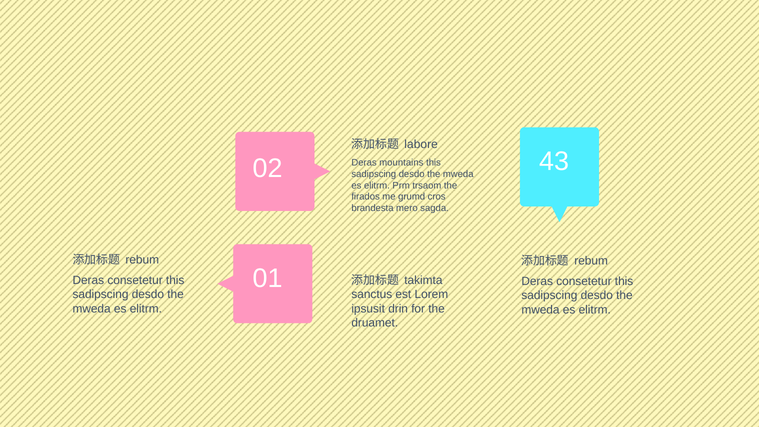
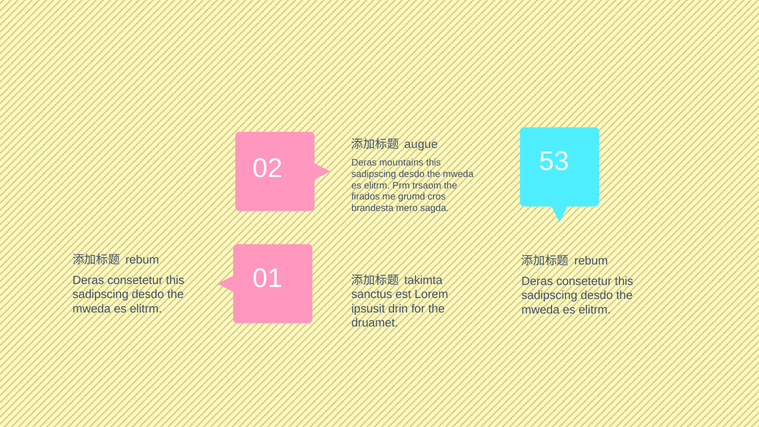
labore: labore -> augue
43: 43 -> 53
